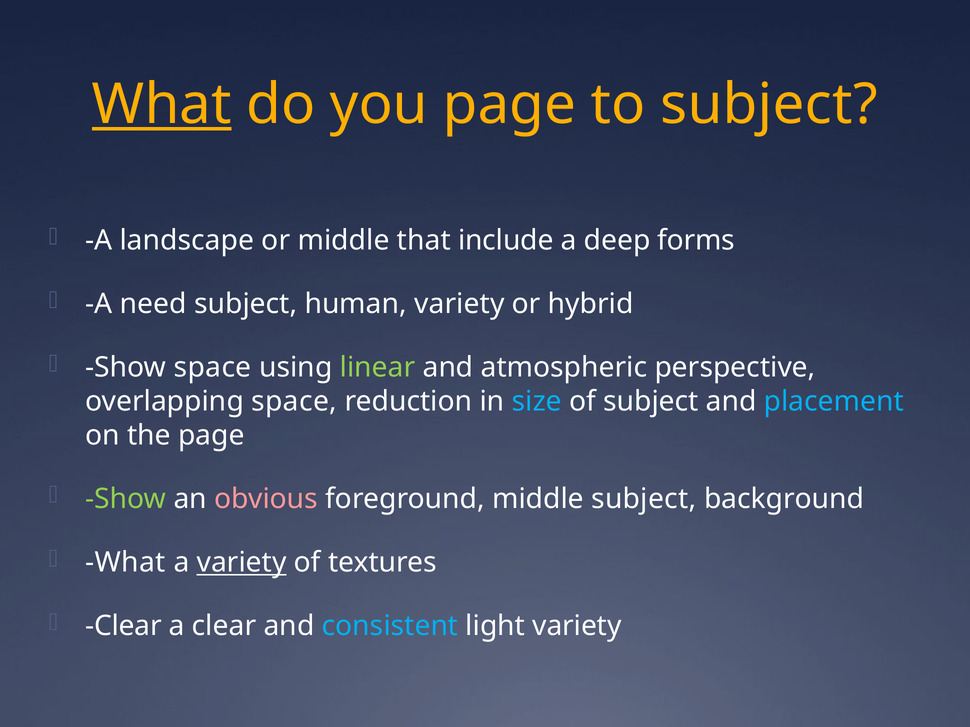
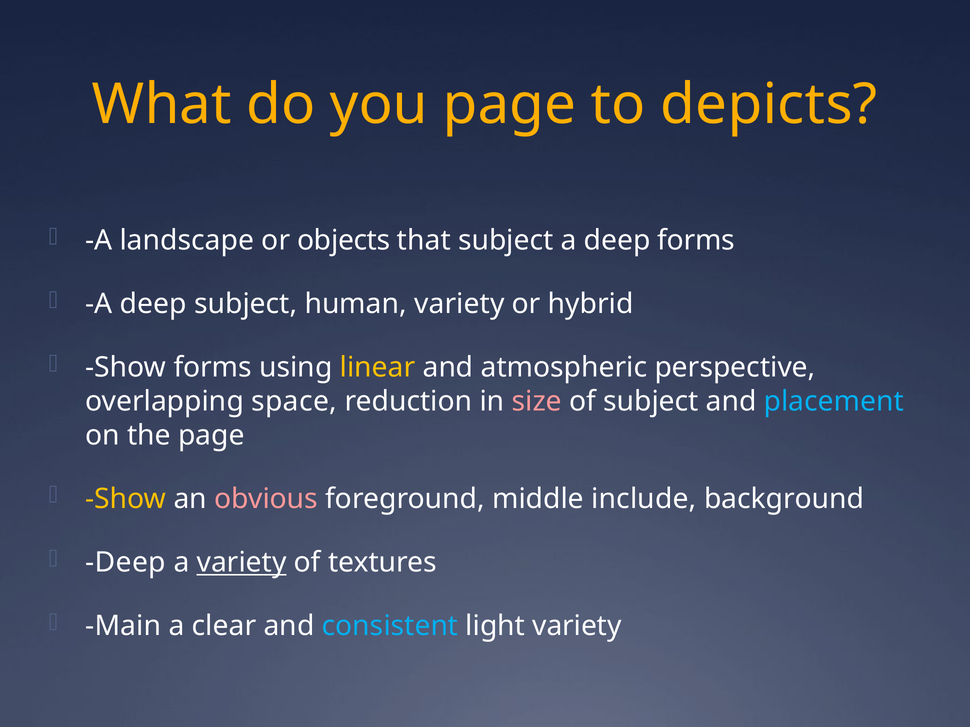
What at (162, 105) underline: present -> none
to subject: subject -> depicts
or middle: middle -> objects
that include: include -> subject
need at (153, 304): need -> deep
Show space: space -> forms
linear colour: light green -> yellow
size colour: light blue -> pink
Show at (126, 499) colour: light green -> yellow
middle subject: subject -> include
What at (126, 563): What -> Deep
Clear at (124, 627): Clear -> Main
